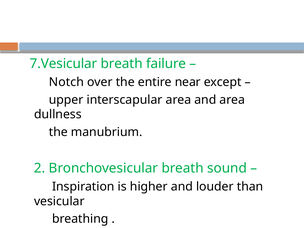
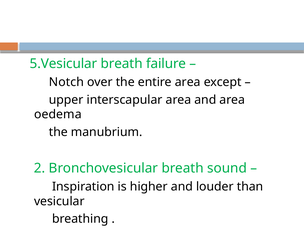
7.Vesicular: 7.Vesicular -> 5.Vesicular
entire near: near -> area
dullness: dullness -> oedema
